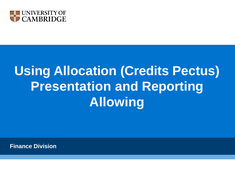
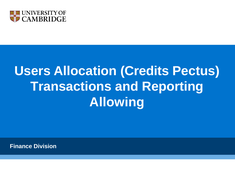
Using: Using -> Users
Presentation: Presentation -> Transactions
